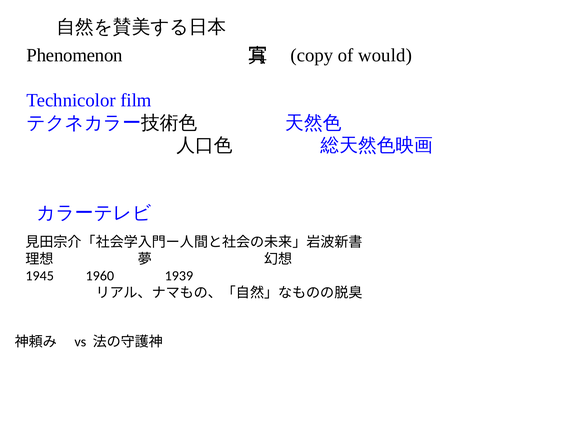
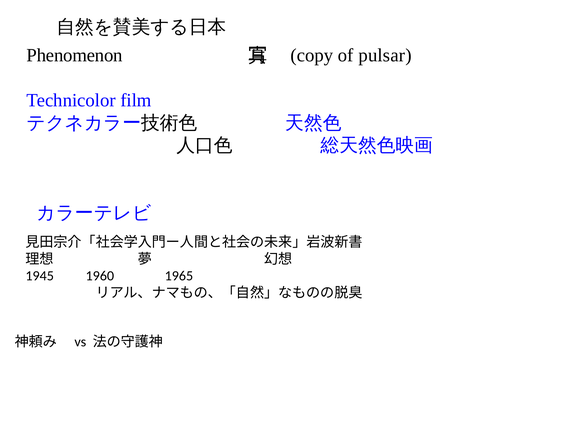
would: would -> pulsar
1939: 1939 -> 1965
